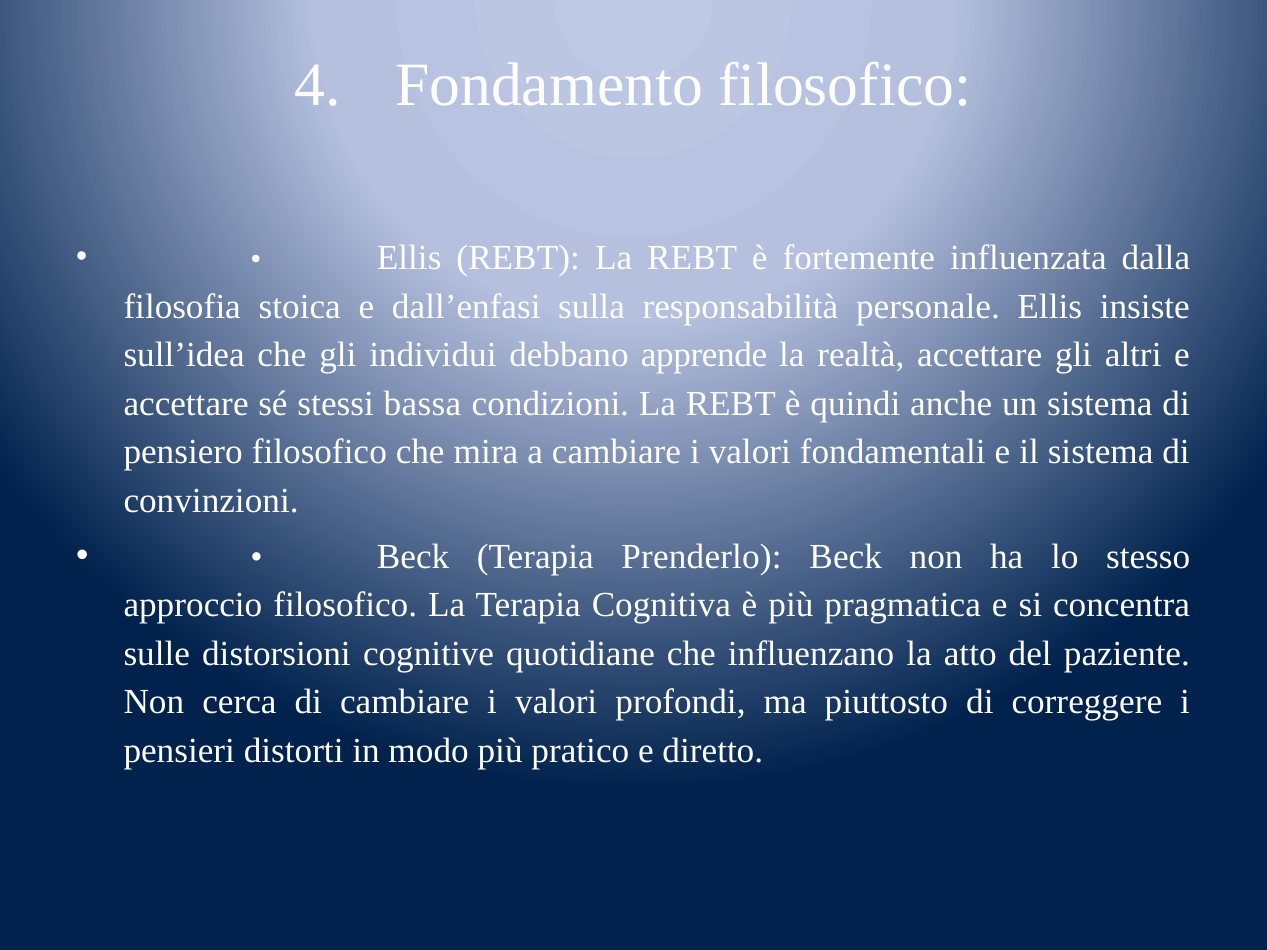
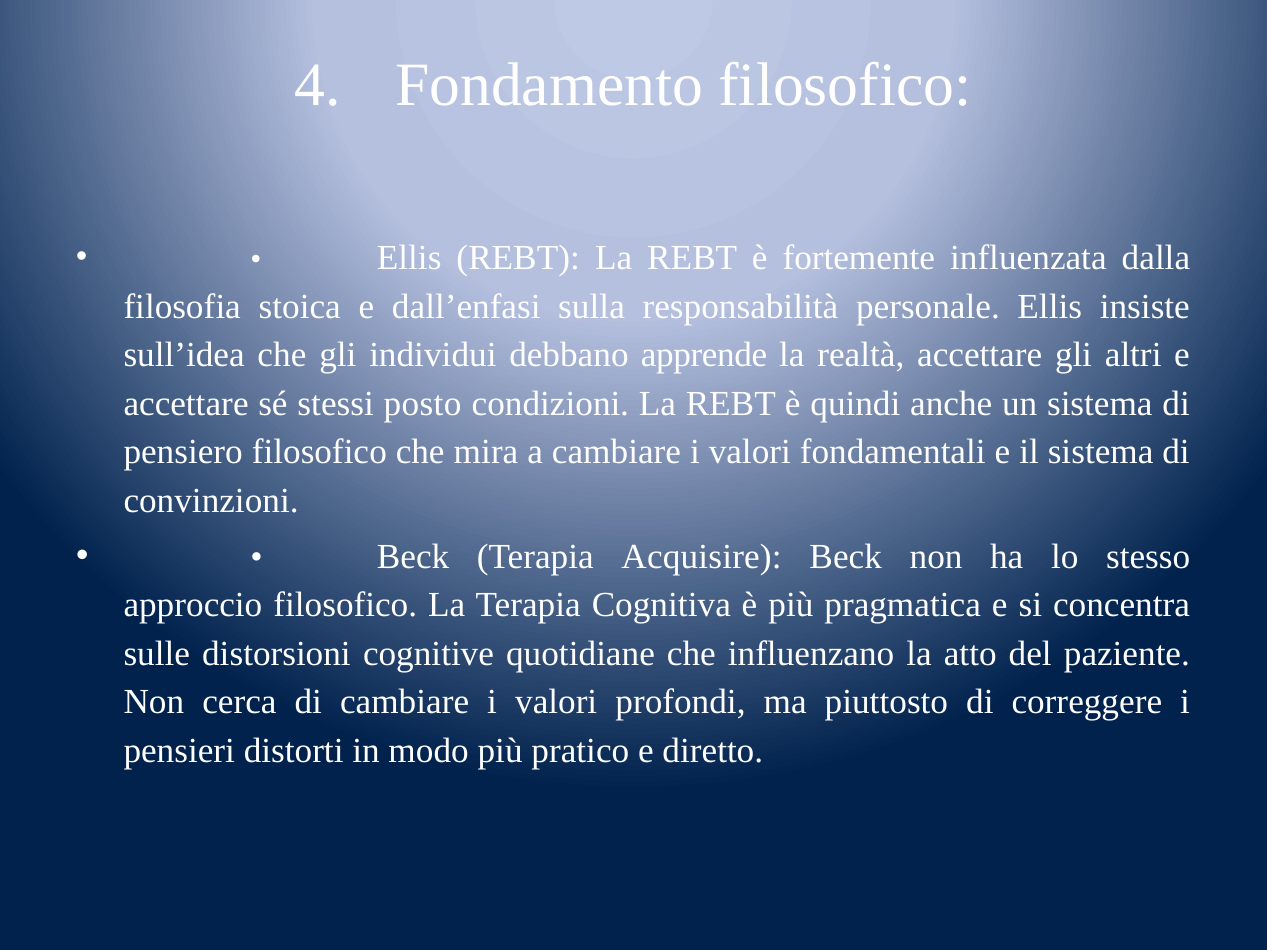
bassa: bassa -> posto
Prenderlo: Prenderlo -> Acquisire
